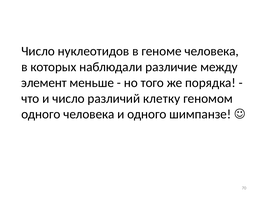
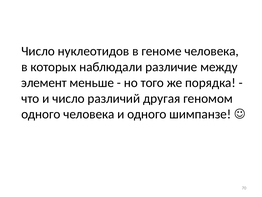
клетку: клетку -> другая
